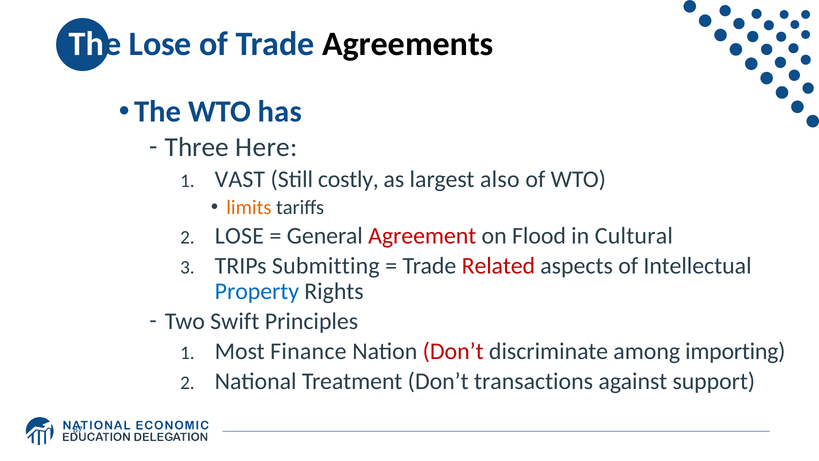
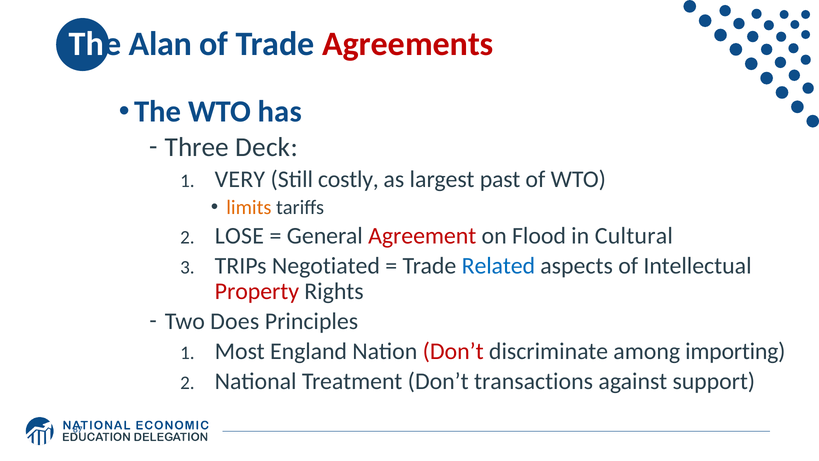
The Lose: Lose -> Alan
Agreements colour: black -> red
Here: Here -> Deck
VAST: VAST -> VERY
also: also -> past
Submitting: Submitting -> Negotiated
Related colour: red -> blue
Property colour: blue -> red
Swift: Swift -> Does
Finance: Finance -> England
